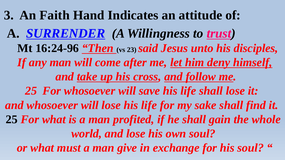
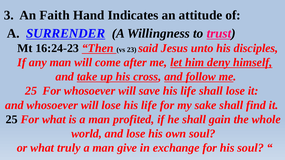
16:24-96: 16:24-96 -> 16:24-23
must: must -> truly
